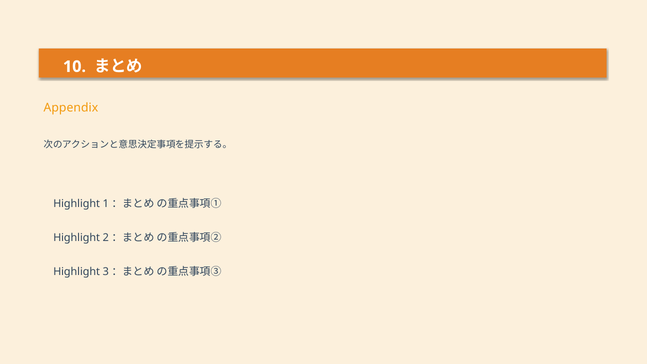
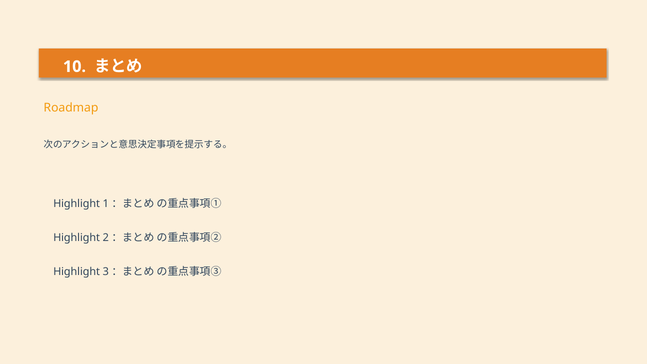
Appendix: Appendix -> Roadmap
